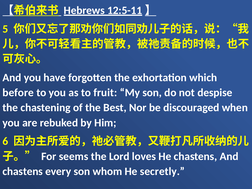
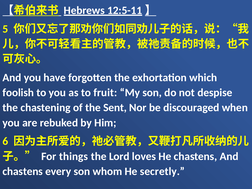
before: before -> foolish
Best: Best -> Sent
seems: seems -> things
